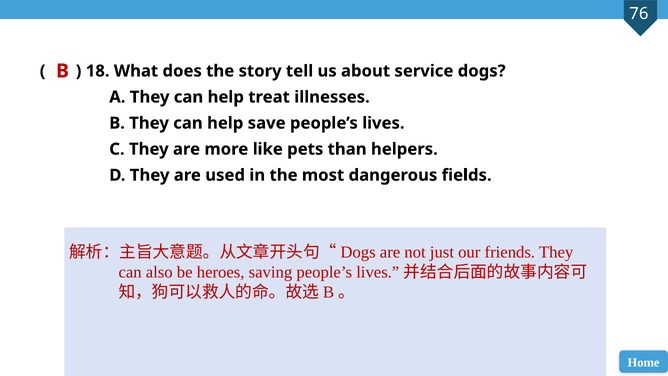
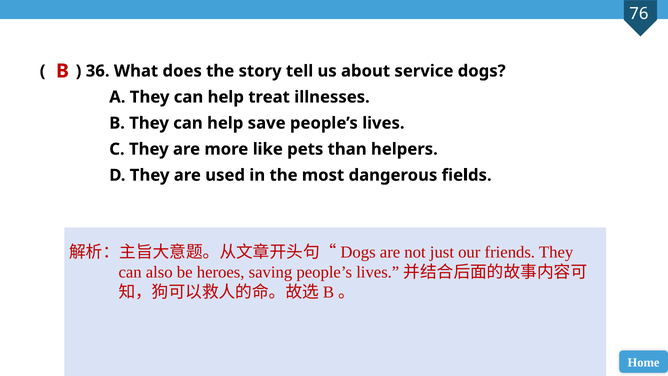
18: 18 -> 36
